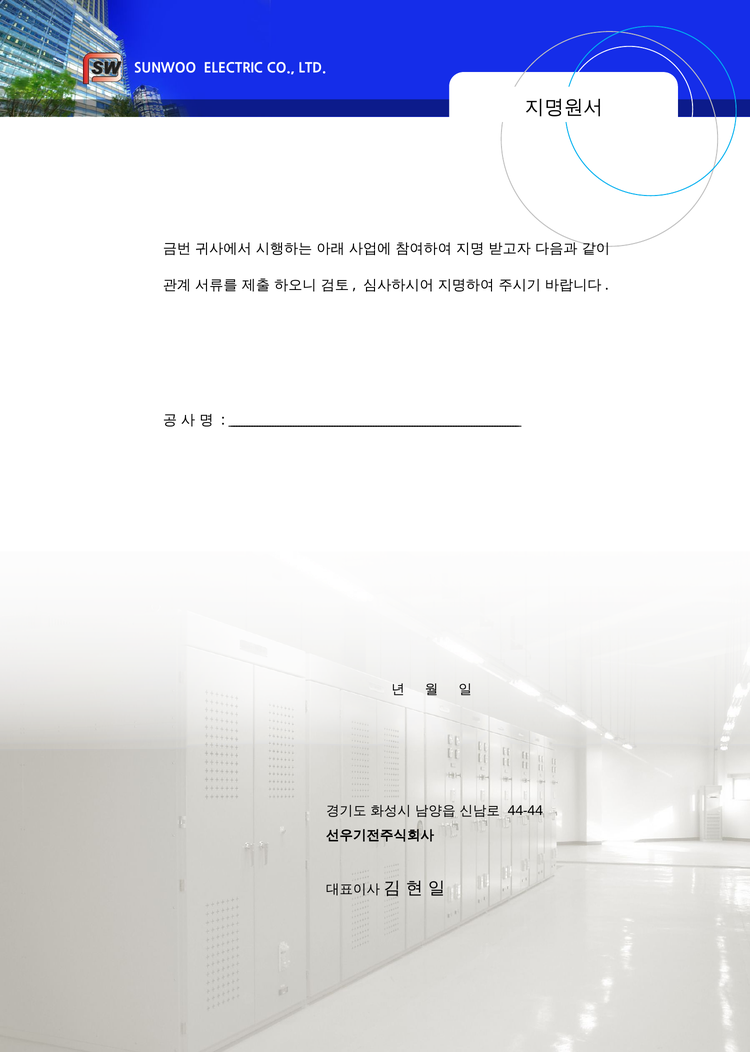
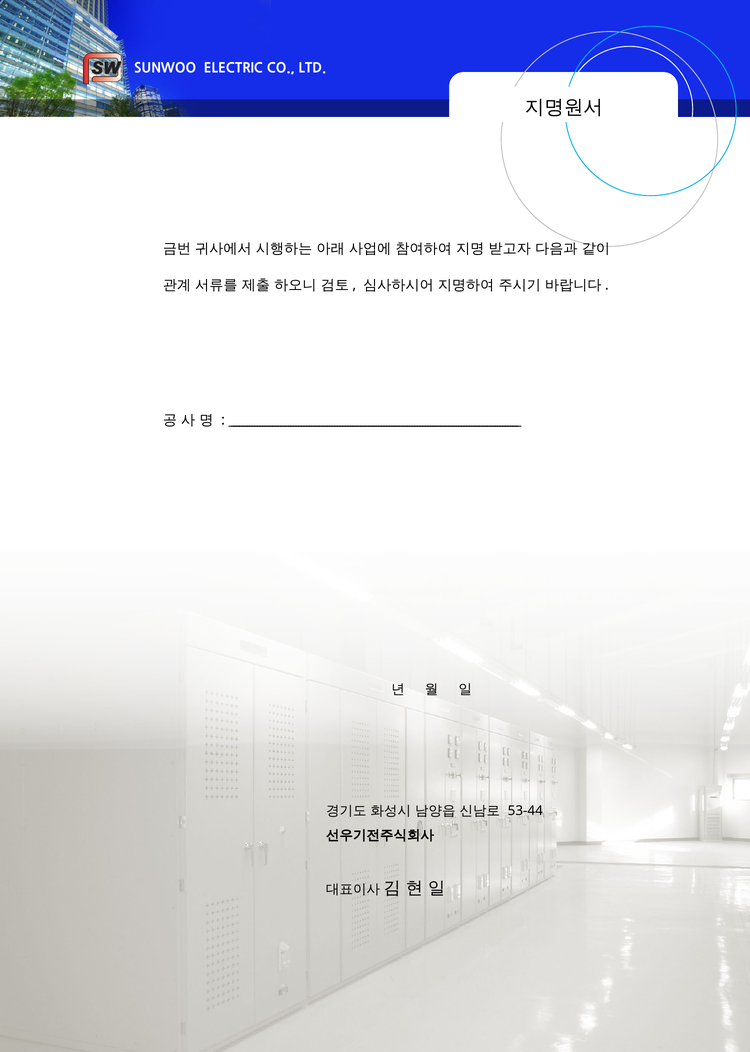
44-44: 44-44 -> 53-44
